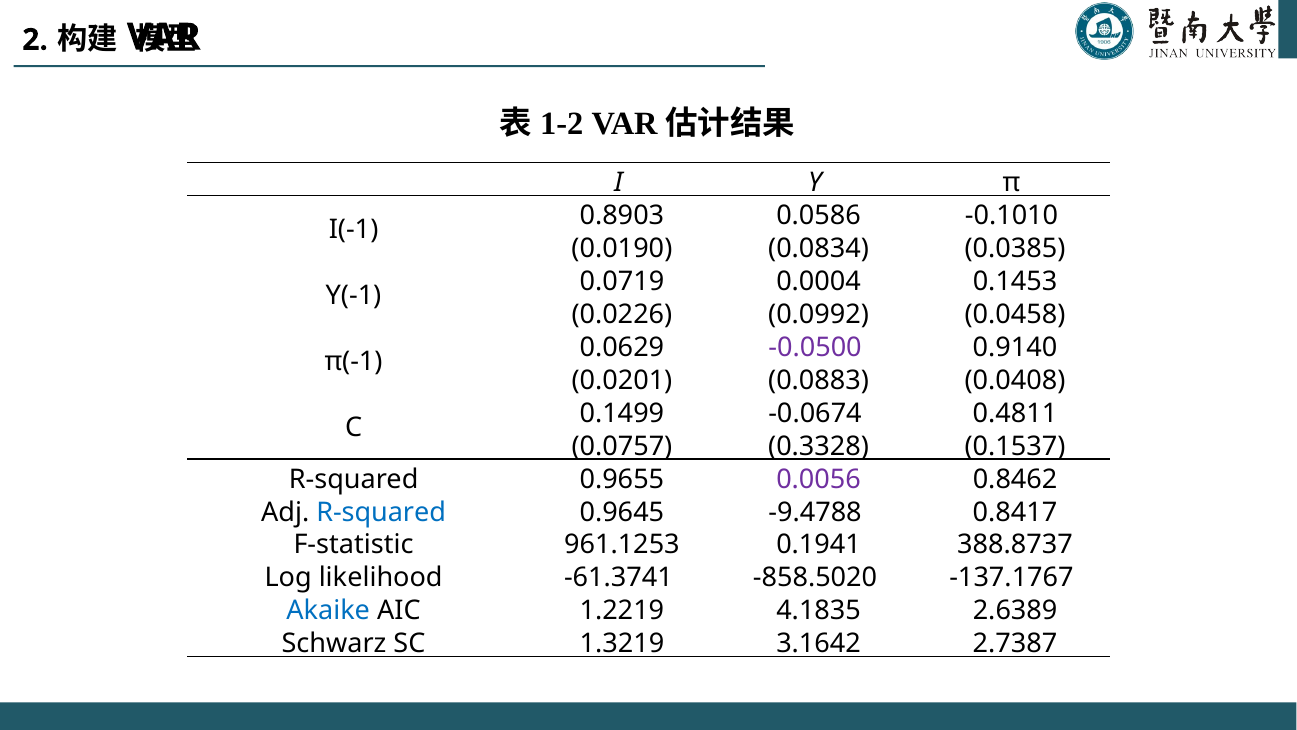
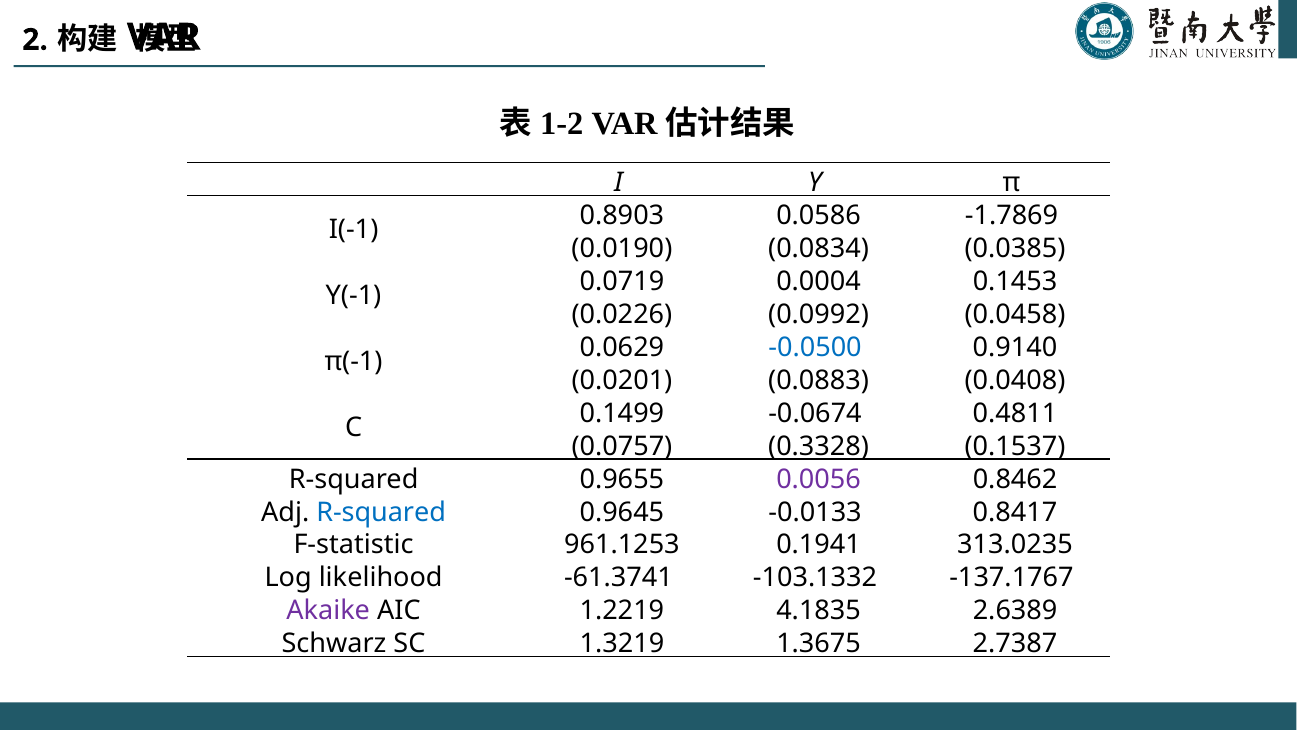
-0.1010: -0.1010 -> -1.7869
-0.0500 colour: purple -> blue
-9.4788: -9.4788 -> -0.0133
388.8737: 388.8737 -> 313.0235
-858.5020: -858.5020 -> -103.1332
Akaike colour: blue -> purple
3.1642: 3.1642 -> 1.3675
